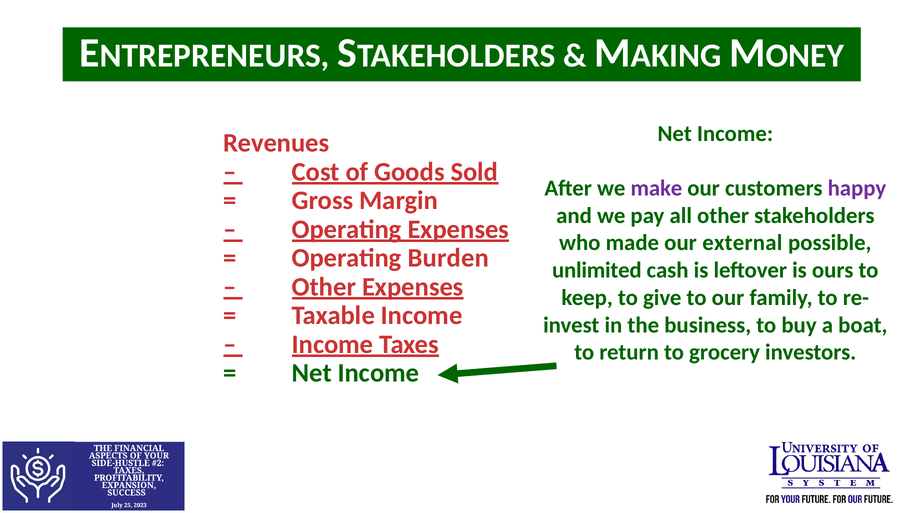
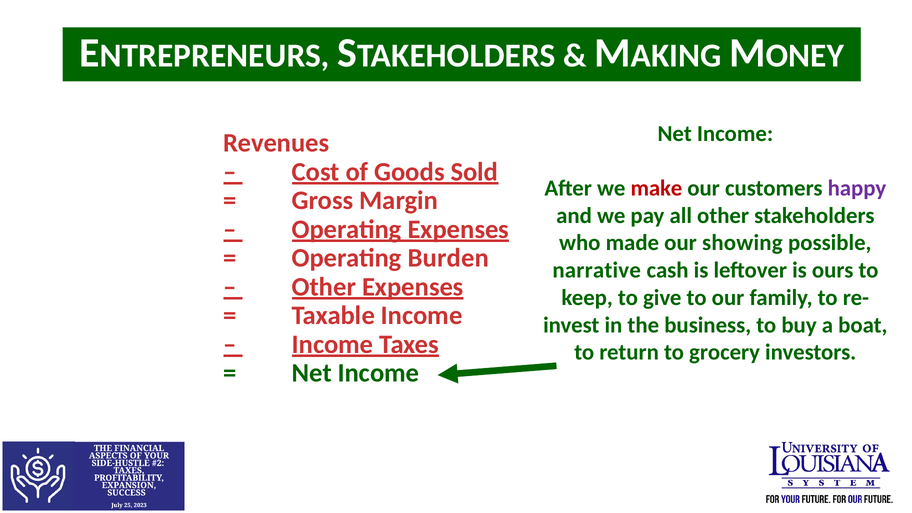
make colour: purple -> red
external: external -> showing
unlimited: unlimited -> narrative
